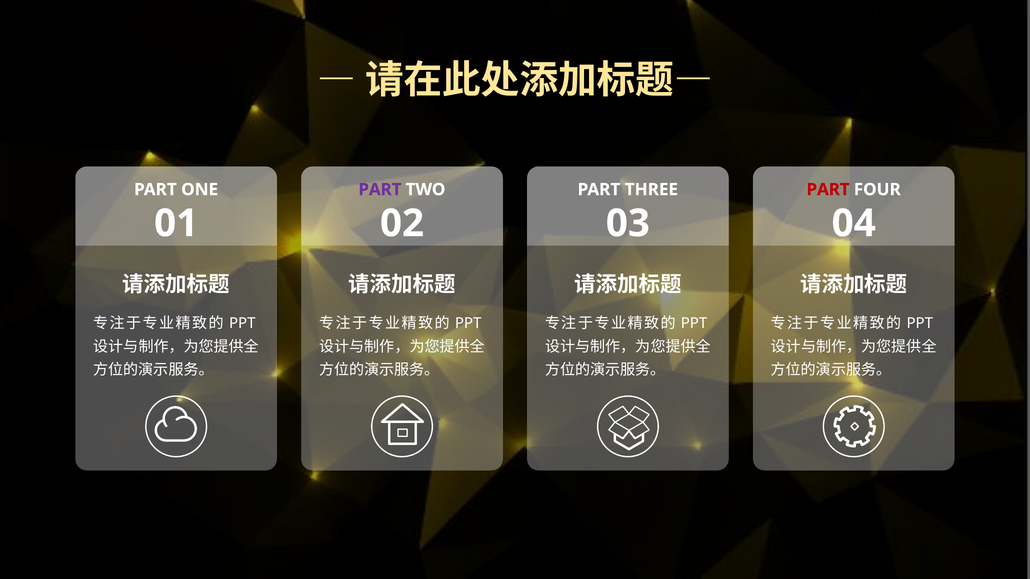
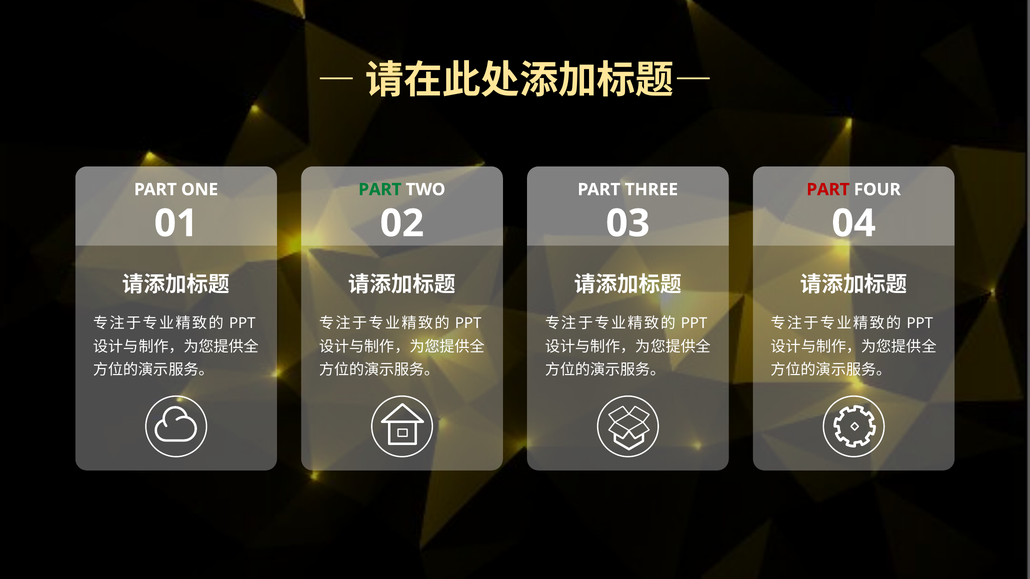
PART at (380, 190) colour: purple -> green
